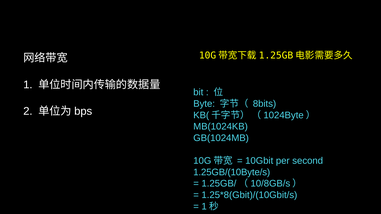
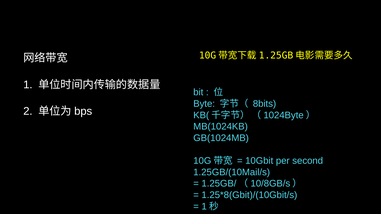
1.25GB/(10Byte/s: 1.25GB/(10Byte/s -> 1.25GB/(10Mail/s
